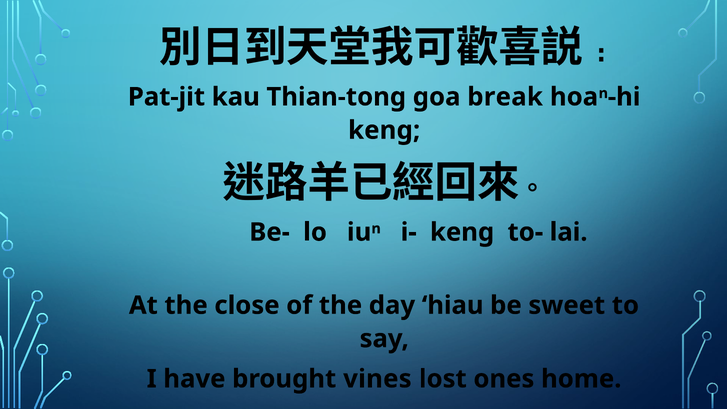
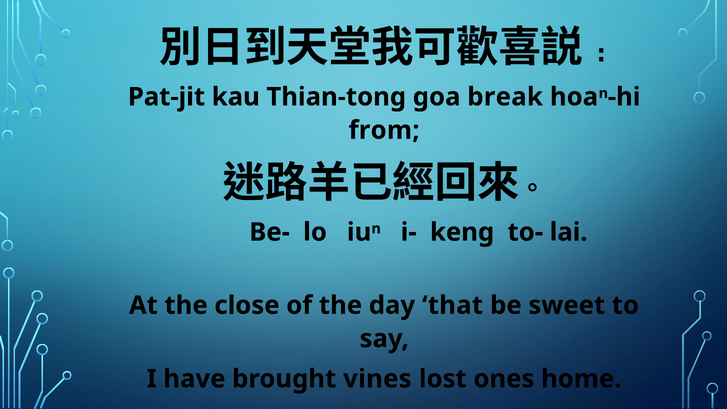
keng at (384, 130): keng -> from
hiau: hiau -> that
